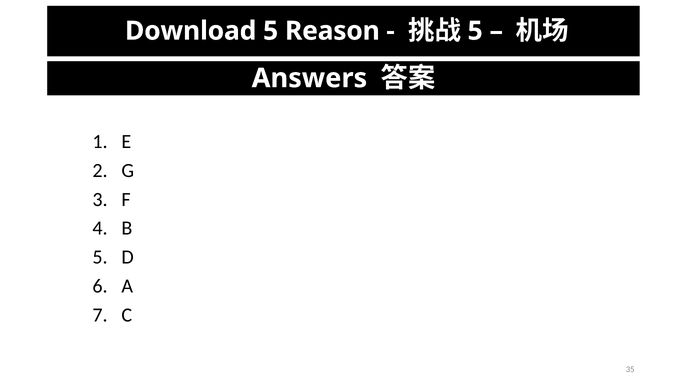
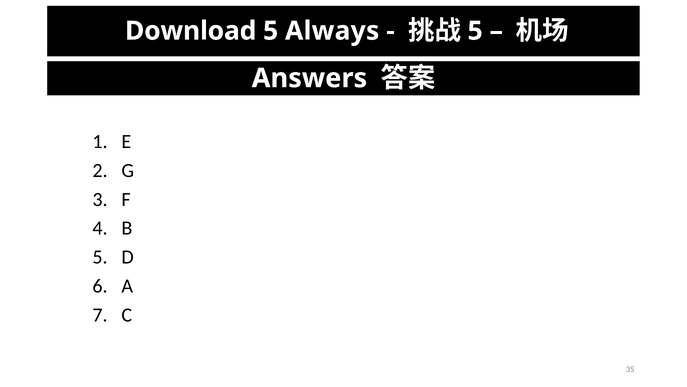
Reason: Reason -> Always
